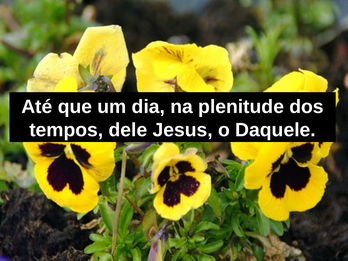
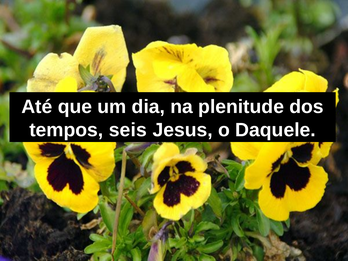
dele: dele -> seis
